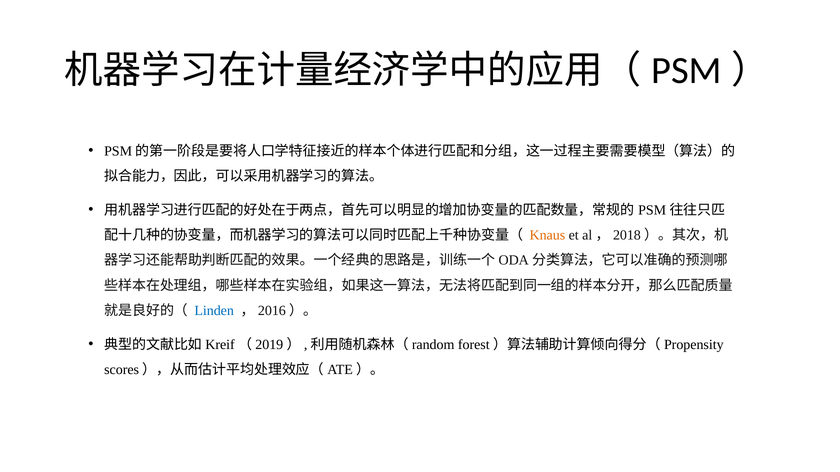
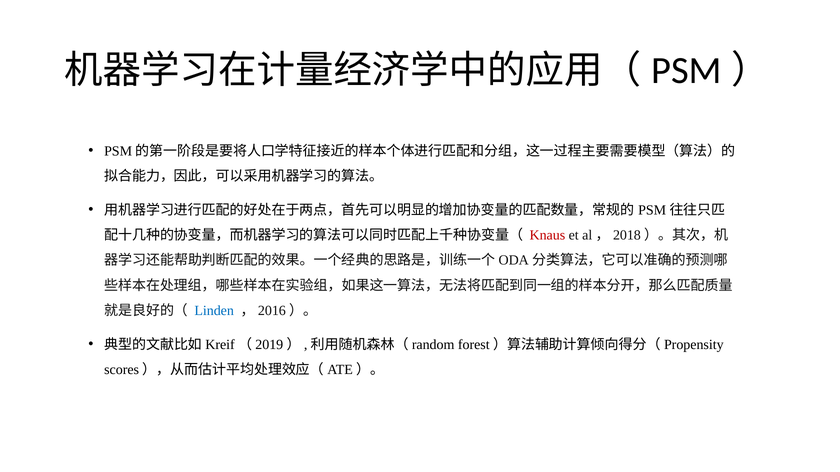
Knaus colour: orange -> red
